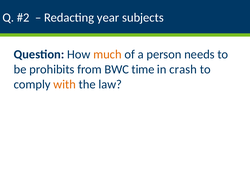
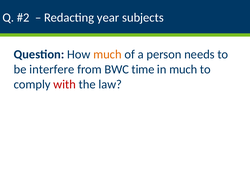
prohibits: prohibits -> interfere
in crash: crash -> much
with colour: orange -> red
